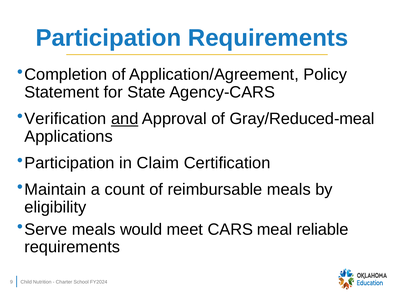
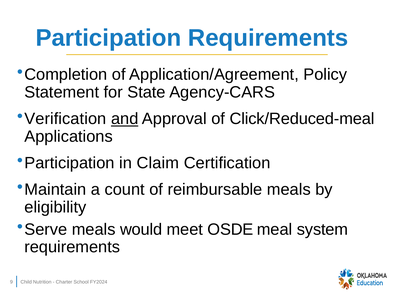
Gray/Reduced-meal: Gray/Reduced-meal -> Click/Reduced-meal
CARS: CARS -> OSDE
reliable: reliable -> system
